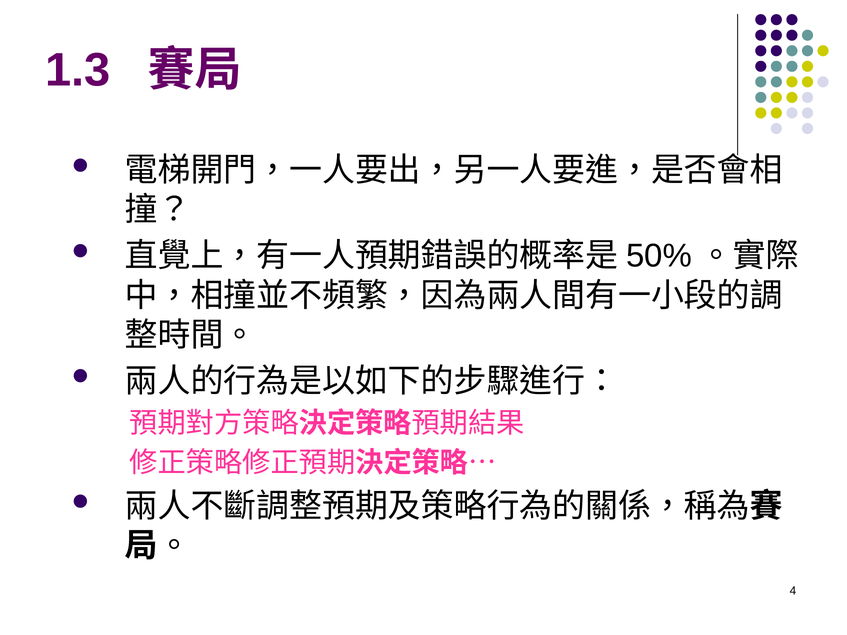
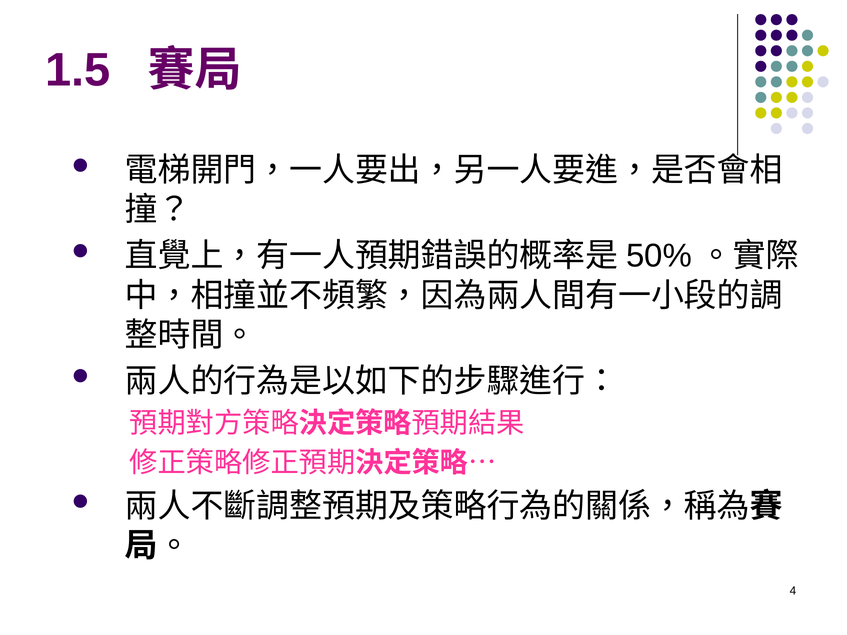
1.3: 1.3 -> 1.5
